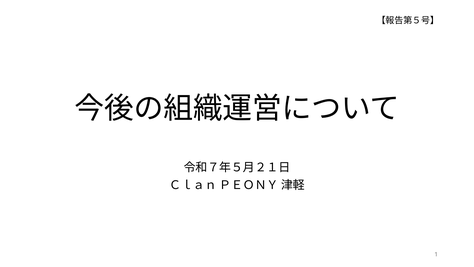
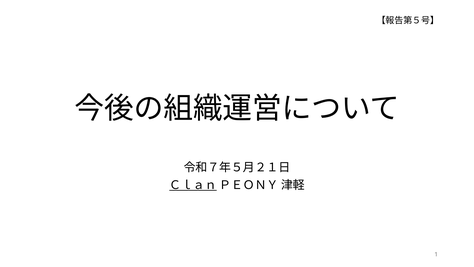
Ｃｌａｎ underline: none -> present
